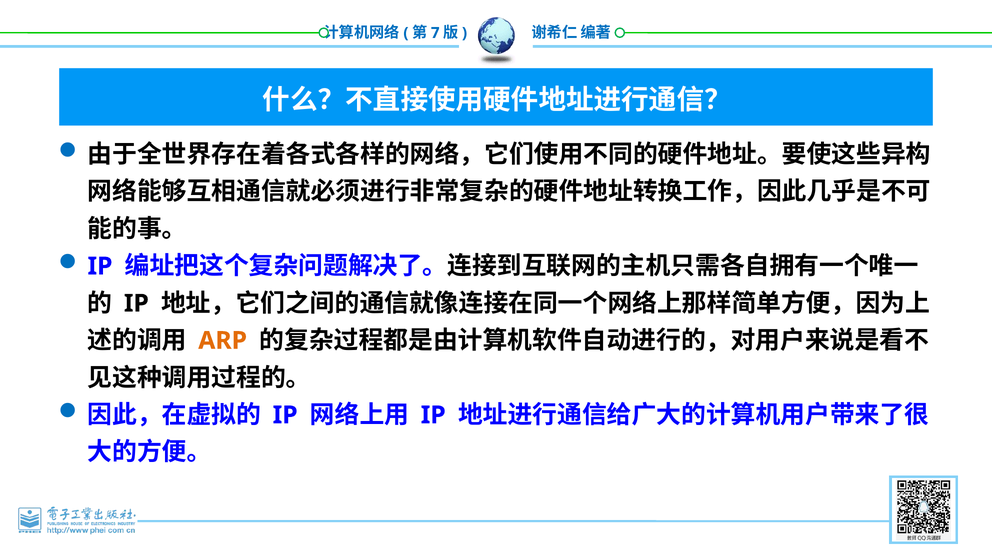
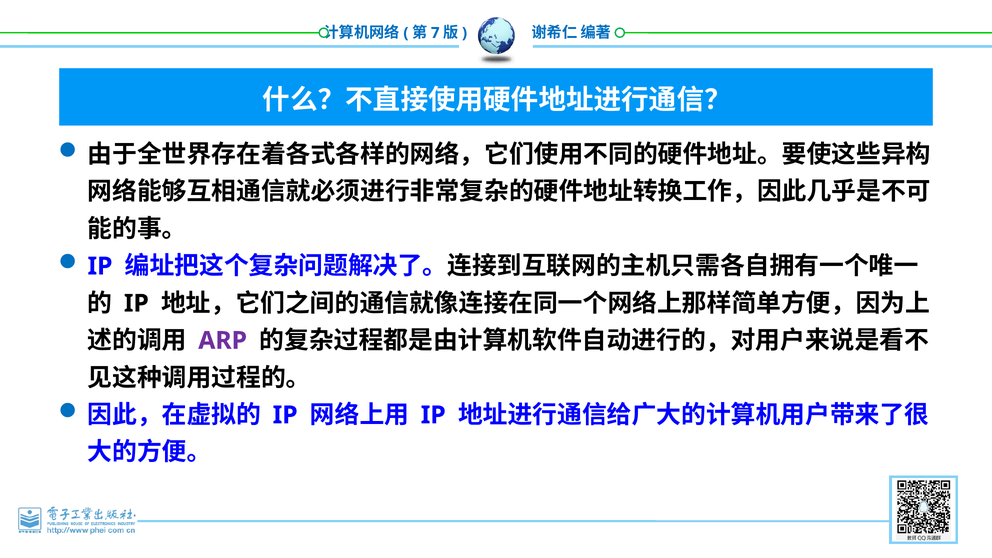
ARP colour: orange -> purple
